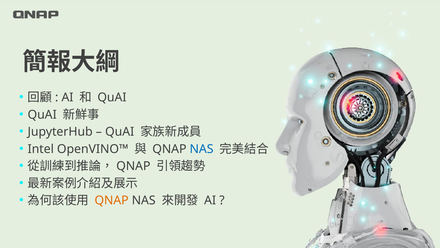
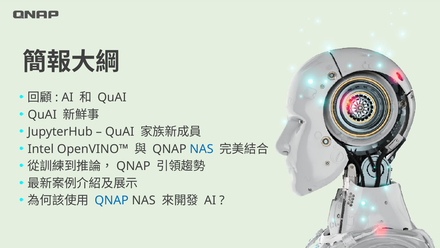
QNAP at (112, 200) colour: orange -> blue
